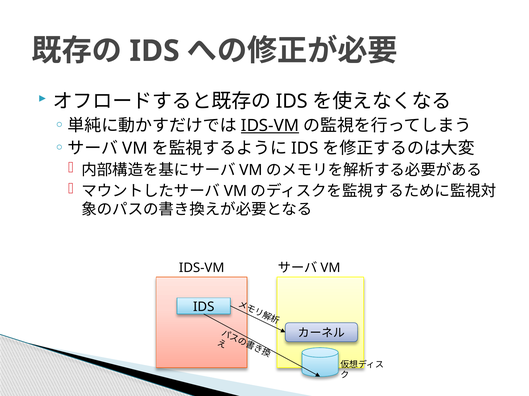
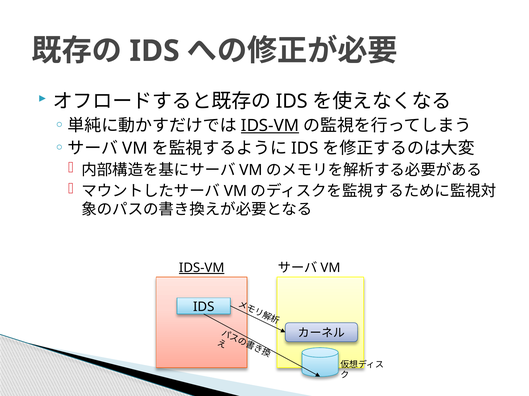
IDS-VM at (202, 268) underline: none -> present
